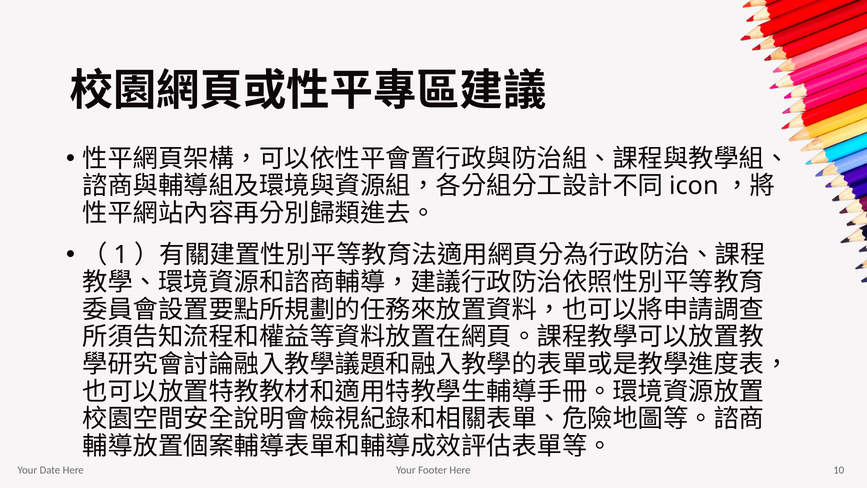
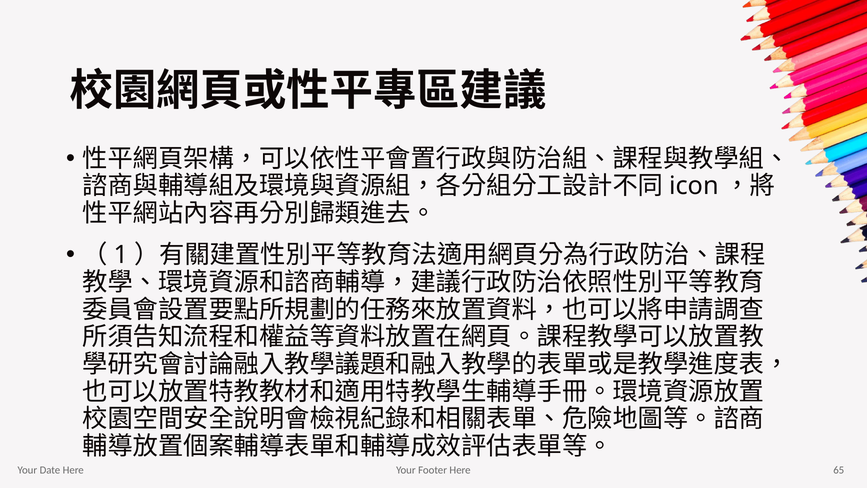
10: 10 -> 65
